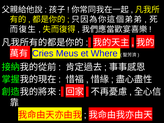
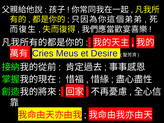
Where: Where -> Desire
